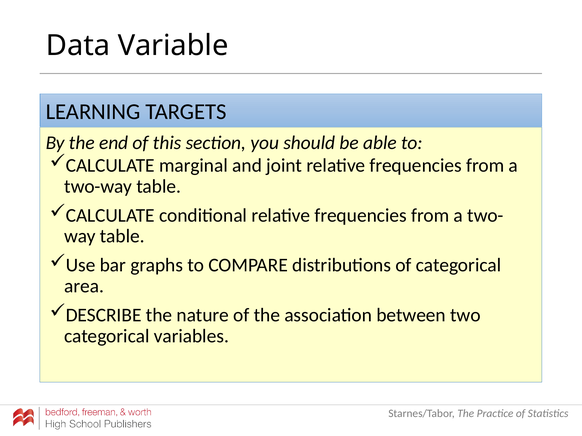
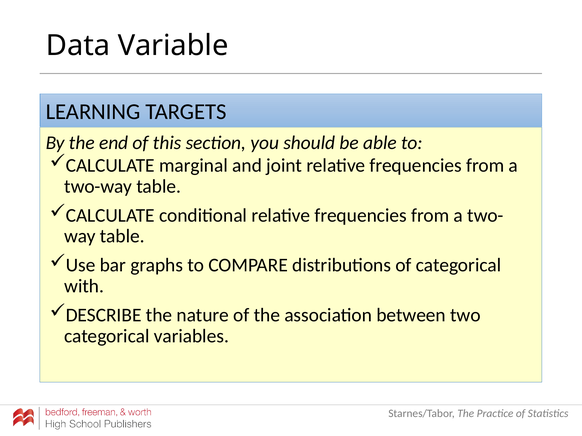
area: area -> with
